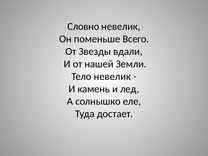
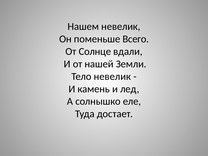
Словно: Словно -> Нашем
Звезды: Звезды -> Солнце
